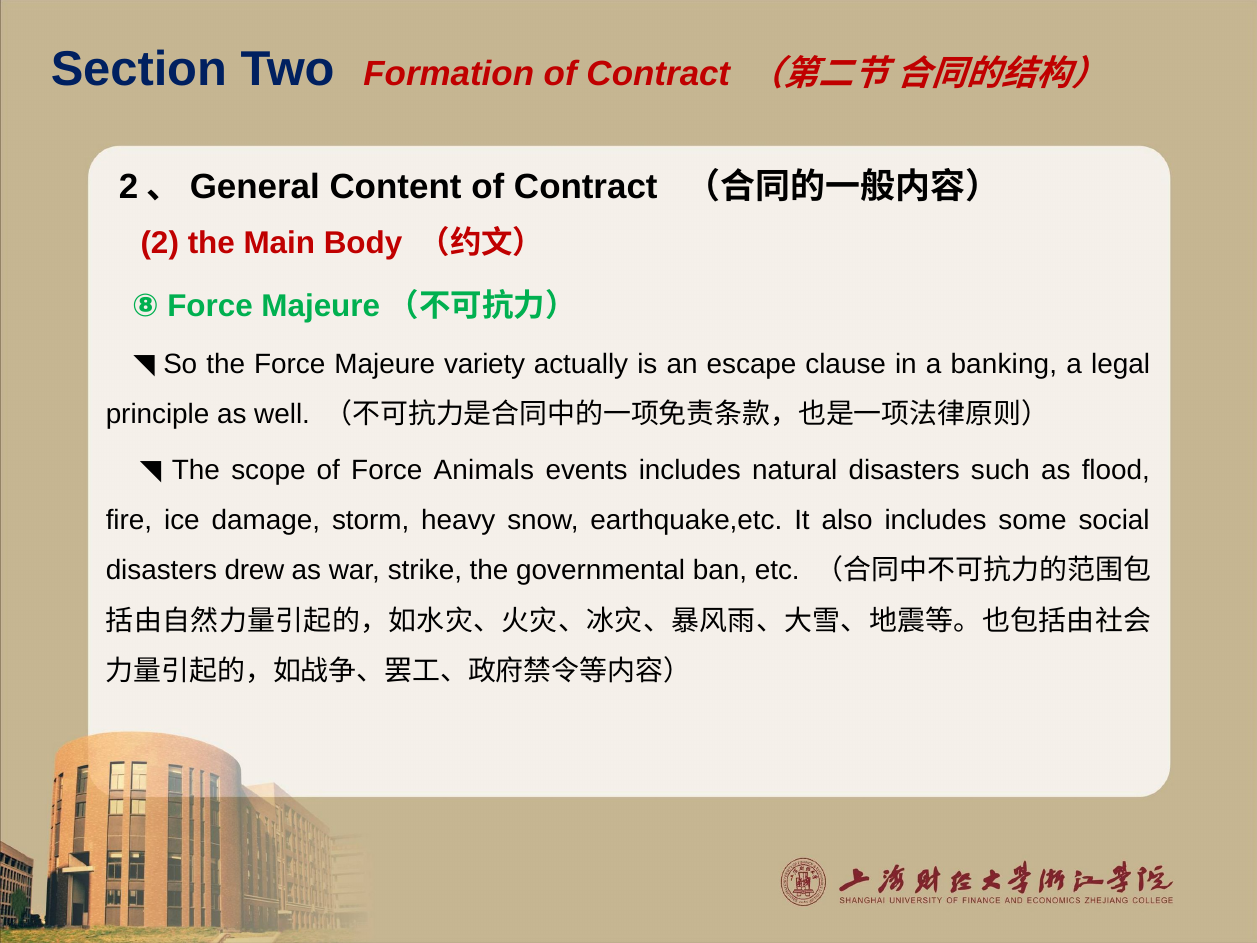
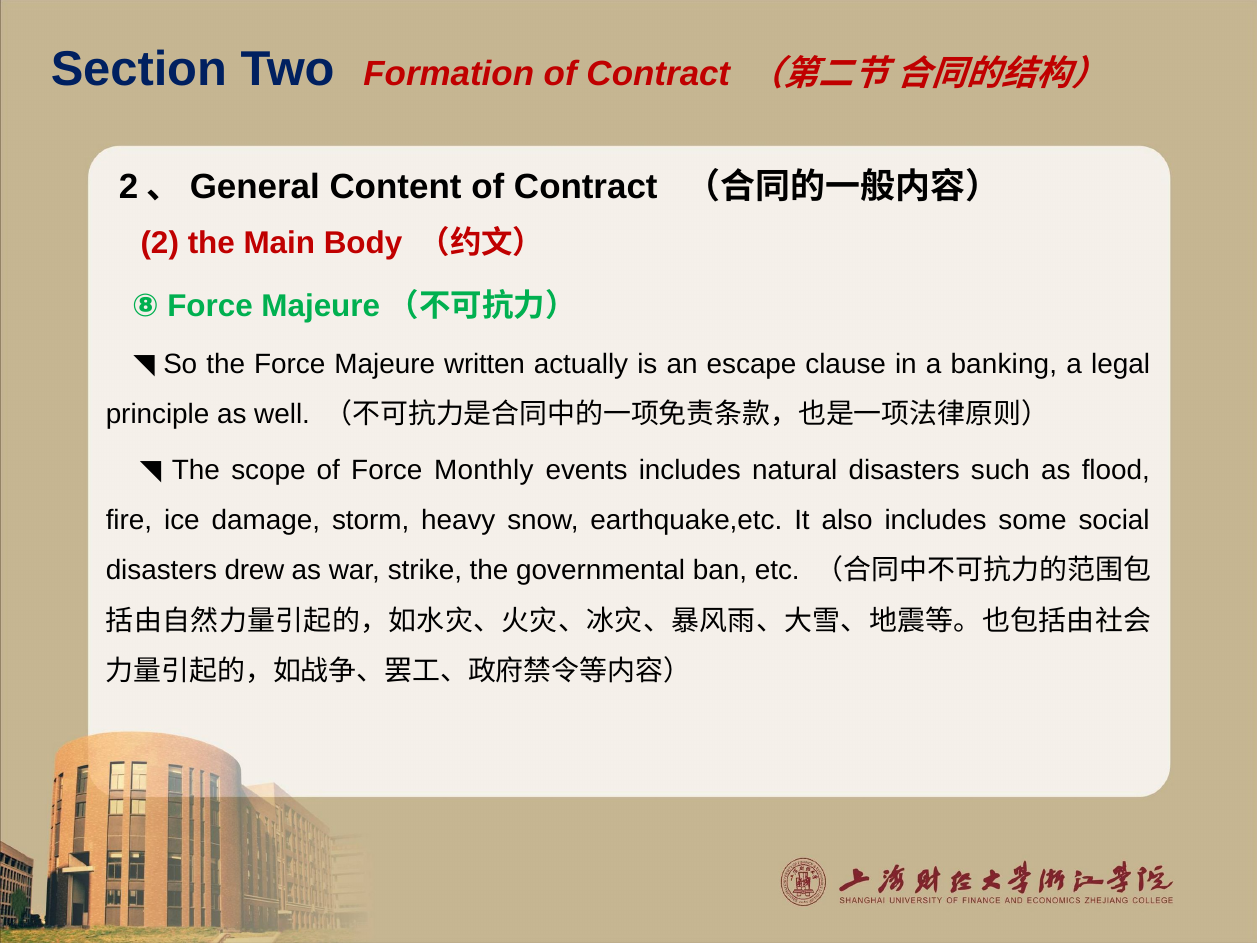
variety: variety -> written
Animals: Animals -> Monthly
